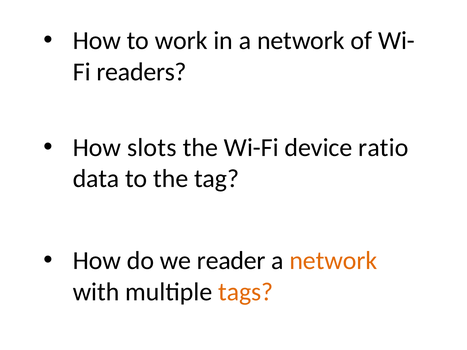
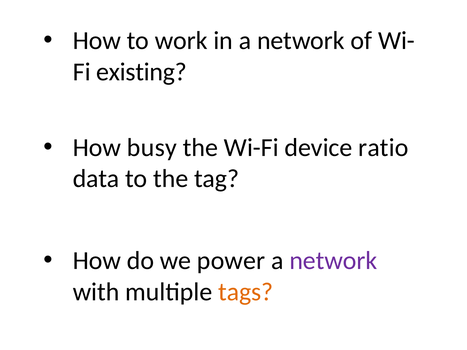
readers: readers -> existing
slots: slots -> busy
reader: reader -> power
network at (333, 261) colour: orange -> purple
